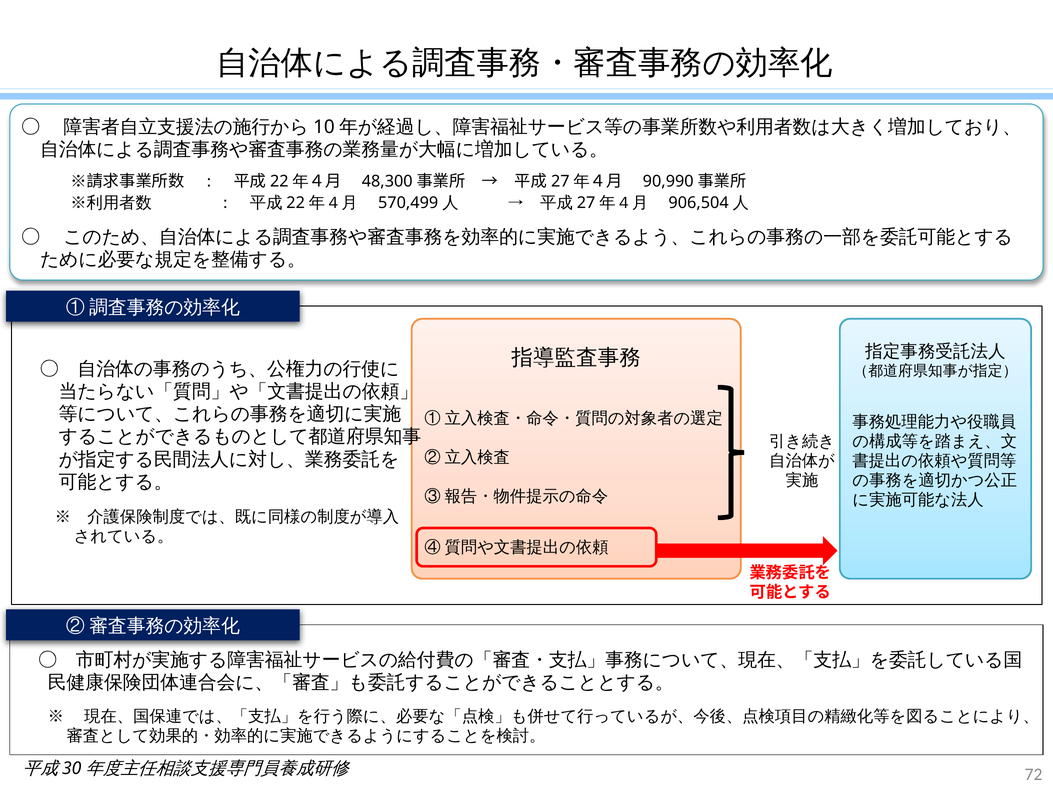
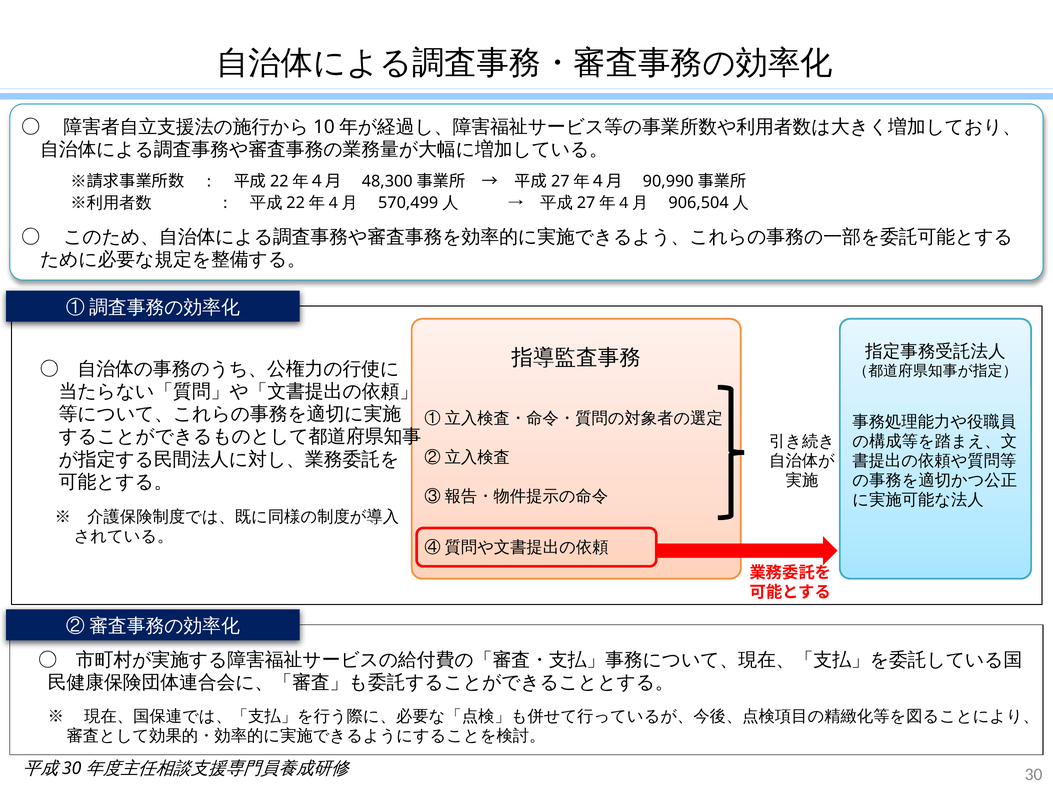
72: 72 -> 30
